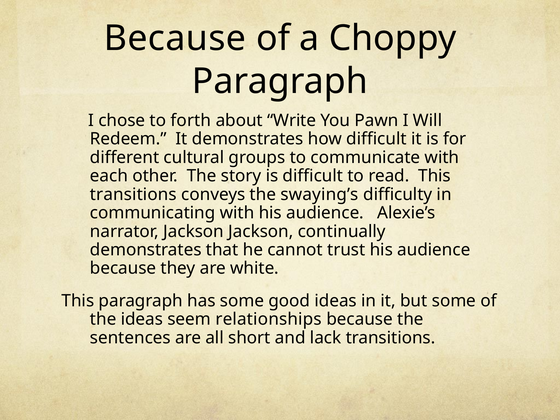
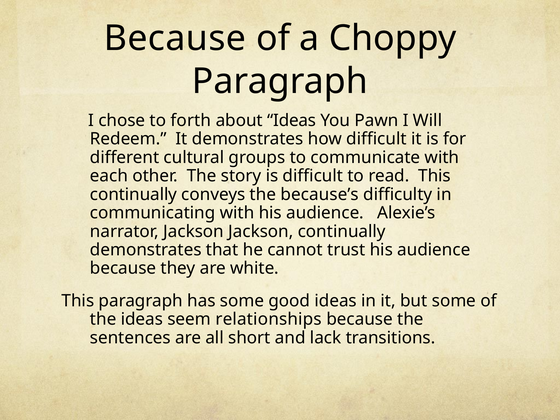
about Write: Write -> Ideas
transitions at (133, 194): transitions -> continually
swaying’s: swaying’s -> because’s
